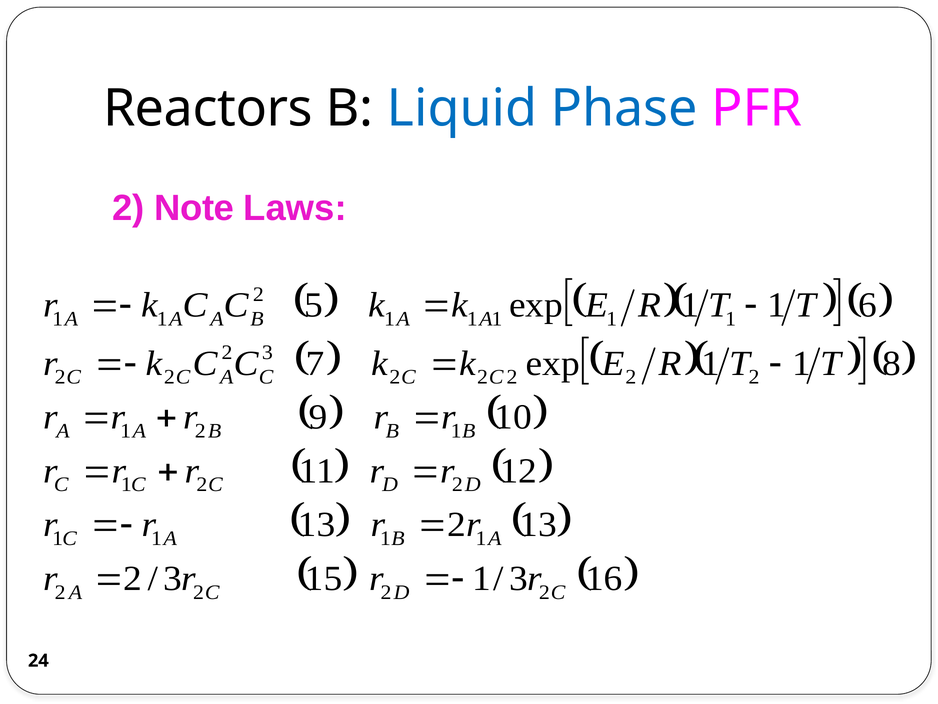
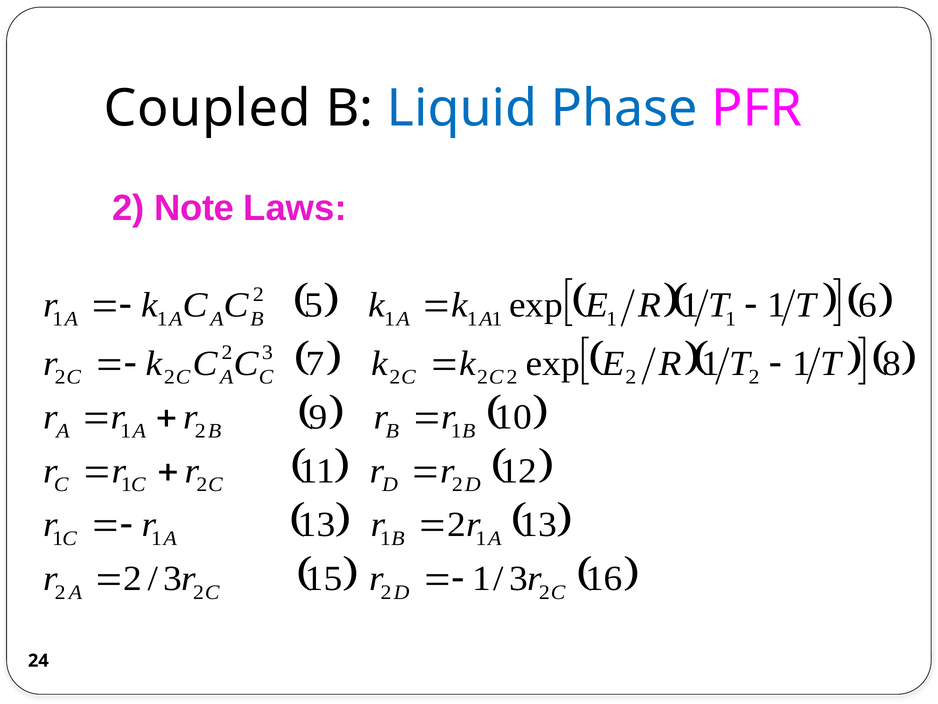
Reactors: Reactors -> Coupled
